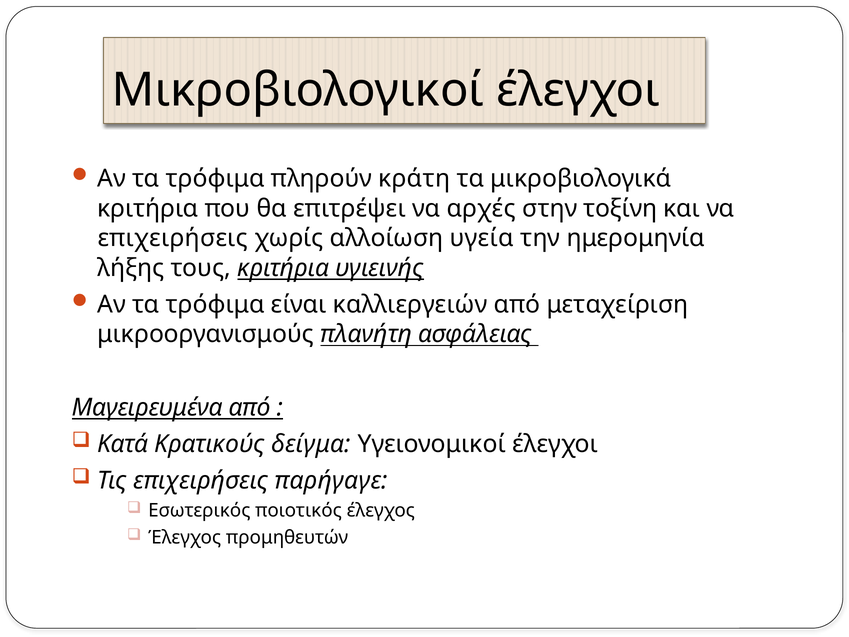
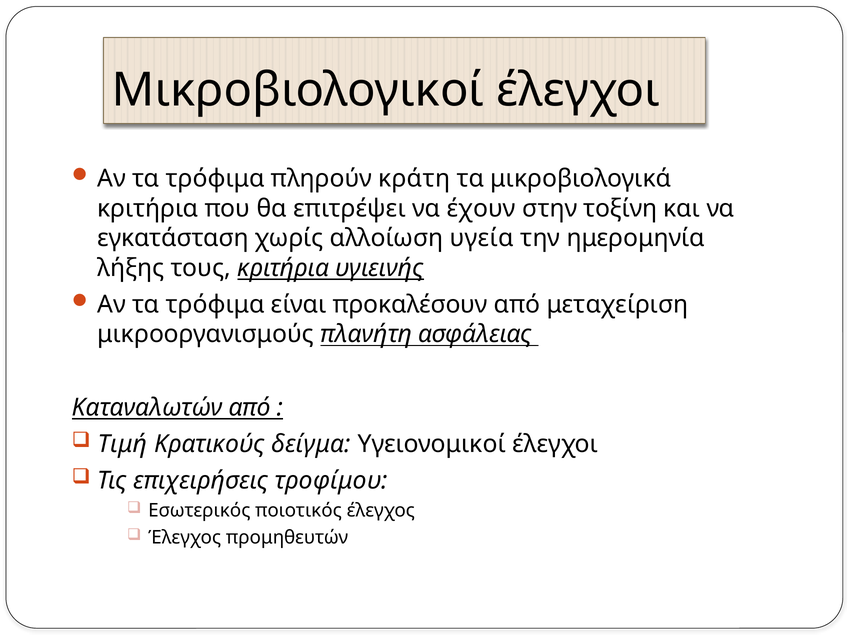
αρχές: αρχές -> έχουν
επιχειρήσεις at (173, 238): επιχειρήσεις -> εγκατάσταση
καλλιεργειών: καλλιεργειών -> προκαλέσουν
Μαγειρευμένα: Μαγειρευμένα -> Καταναλωτών
Κατά: Κατά -> Τιμή
παρήγαγε: παρήγαγε -> τροφίμου
